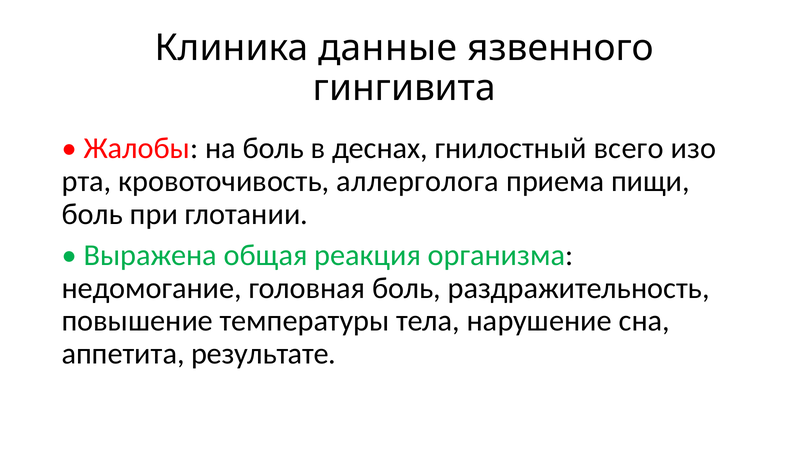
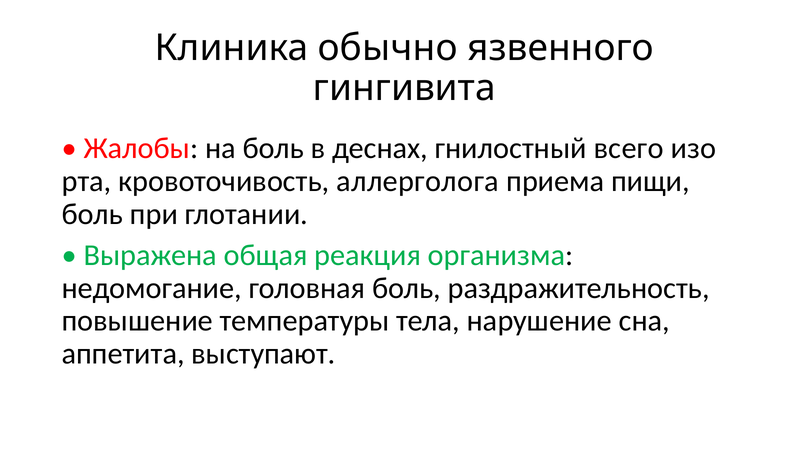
данные: данные -> обычно
результате: результате -> выступают
